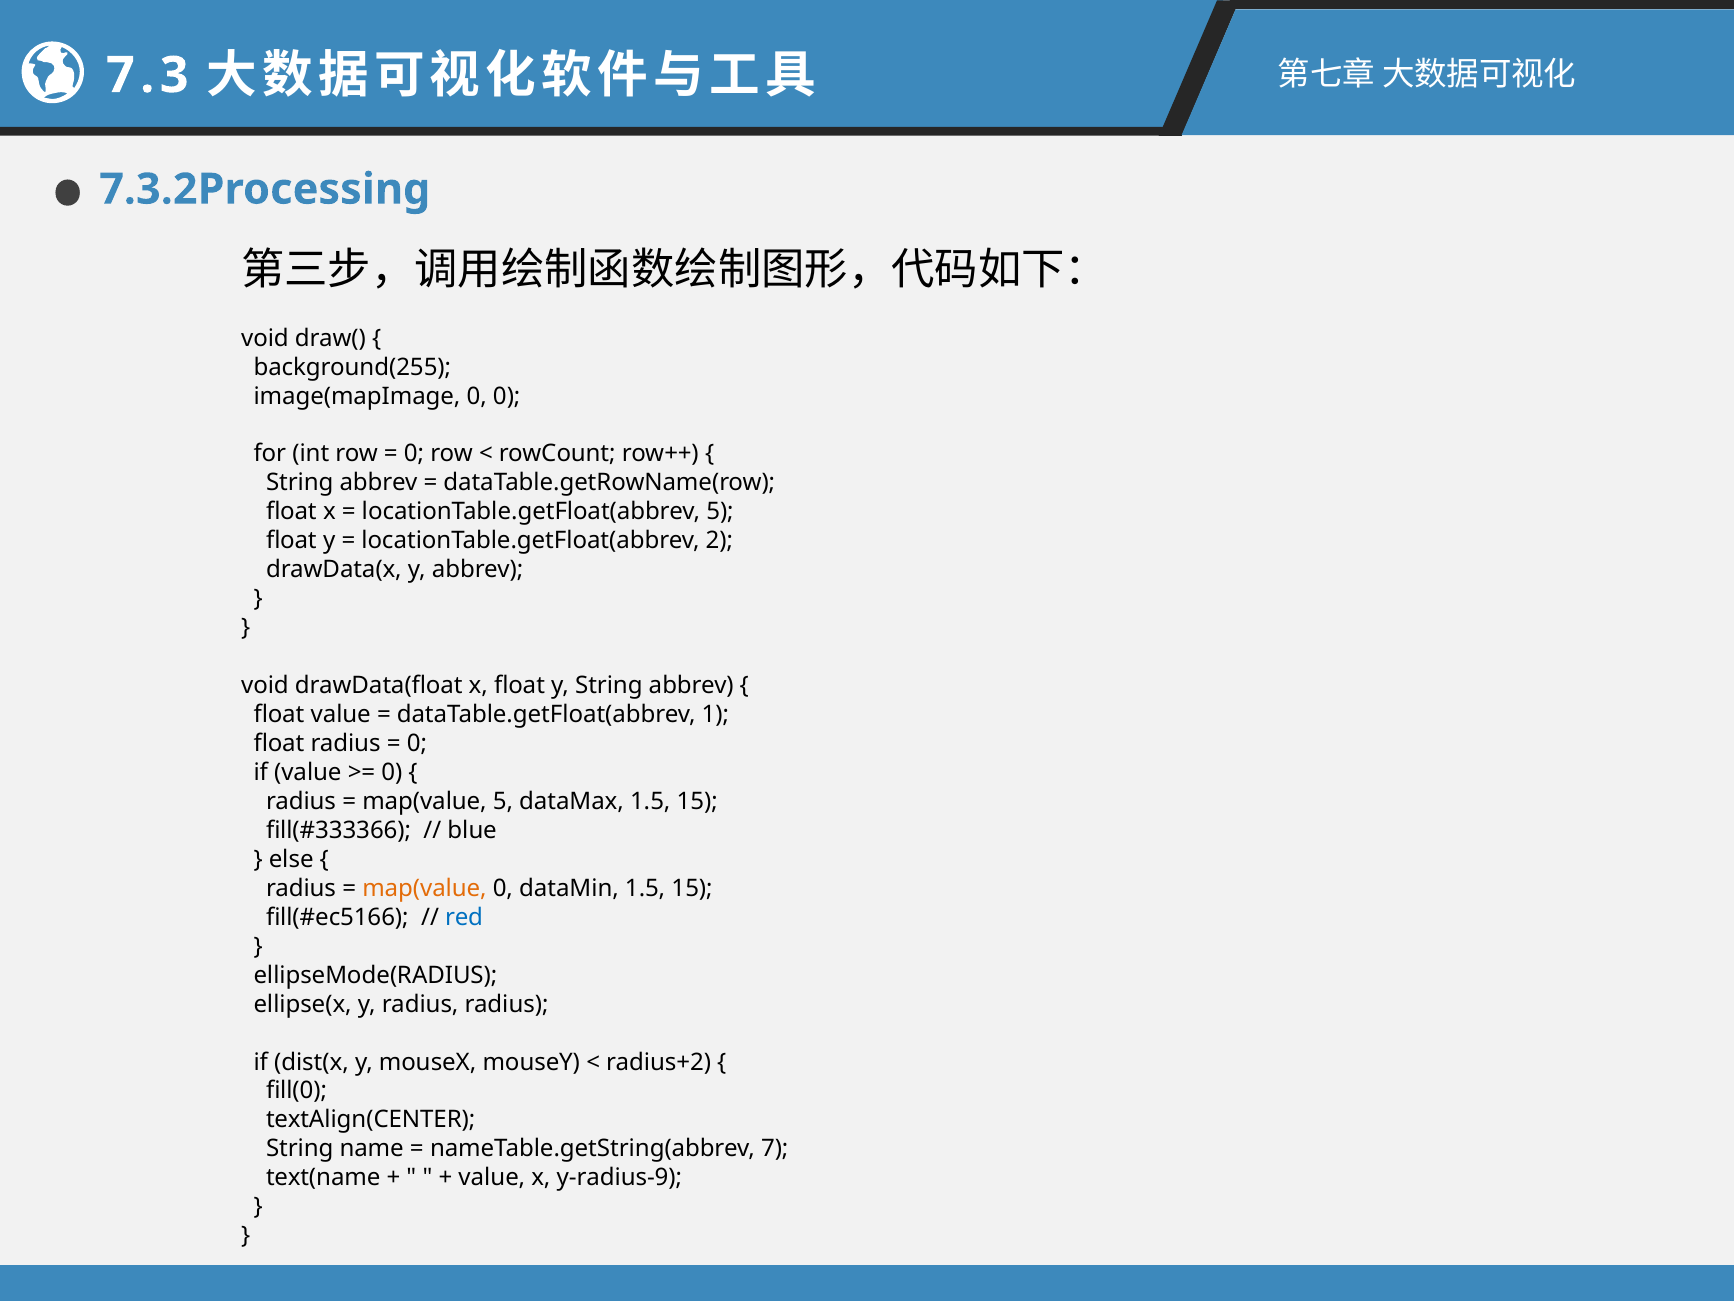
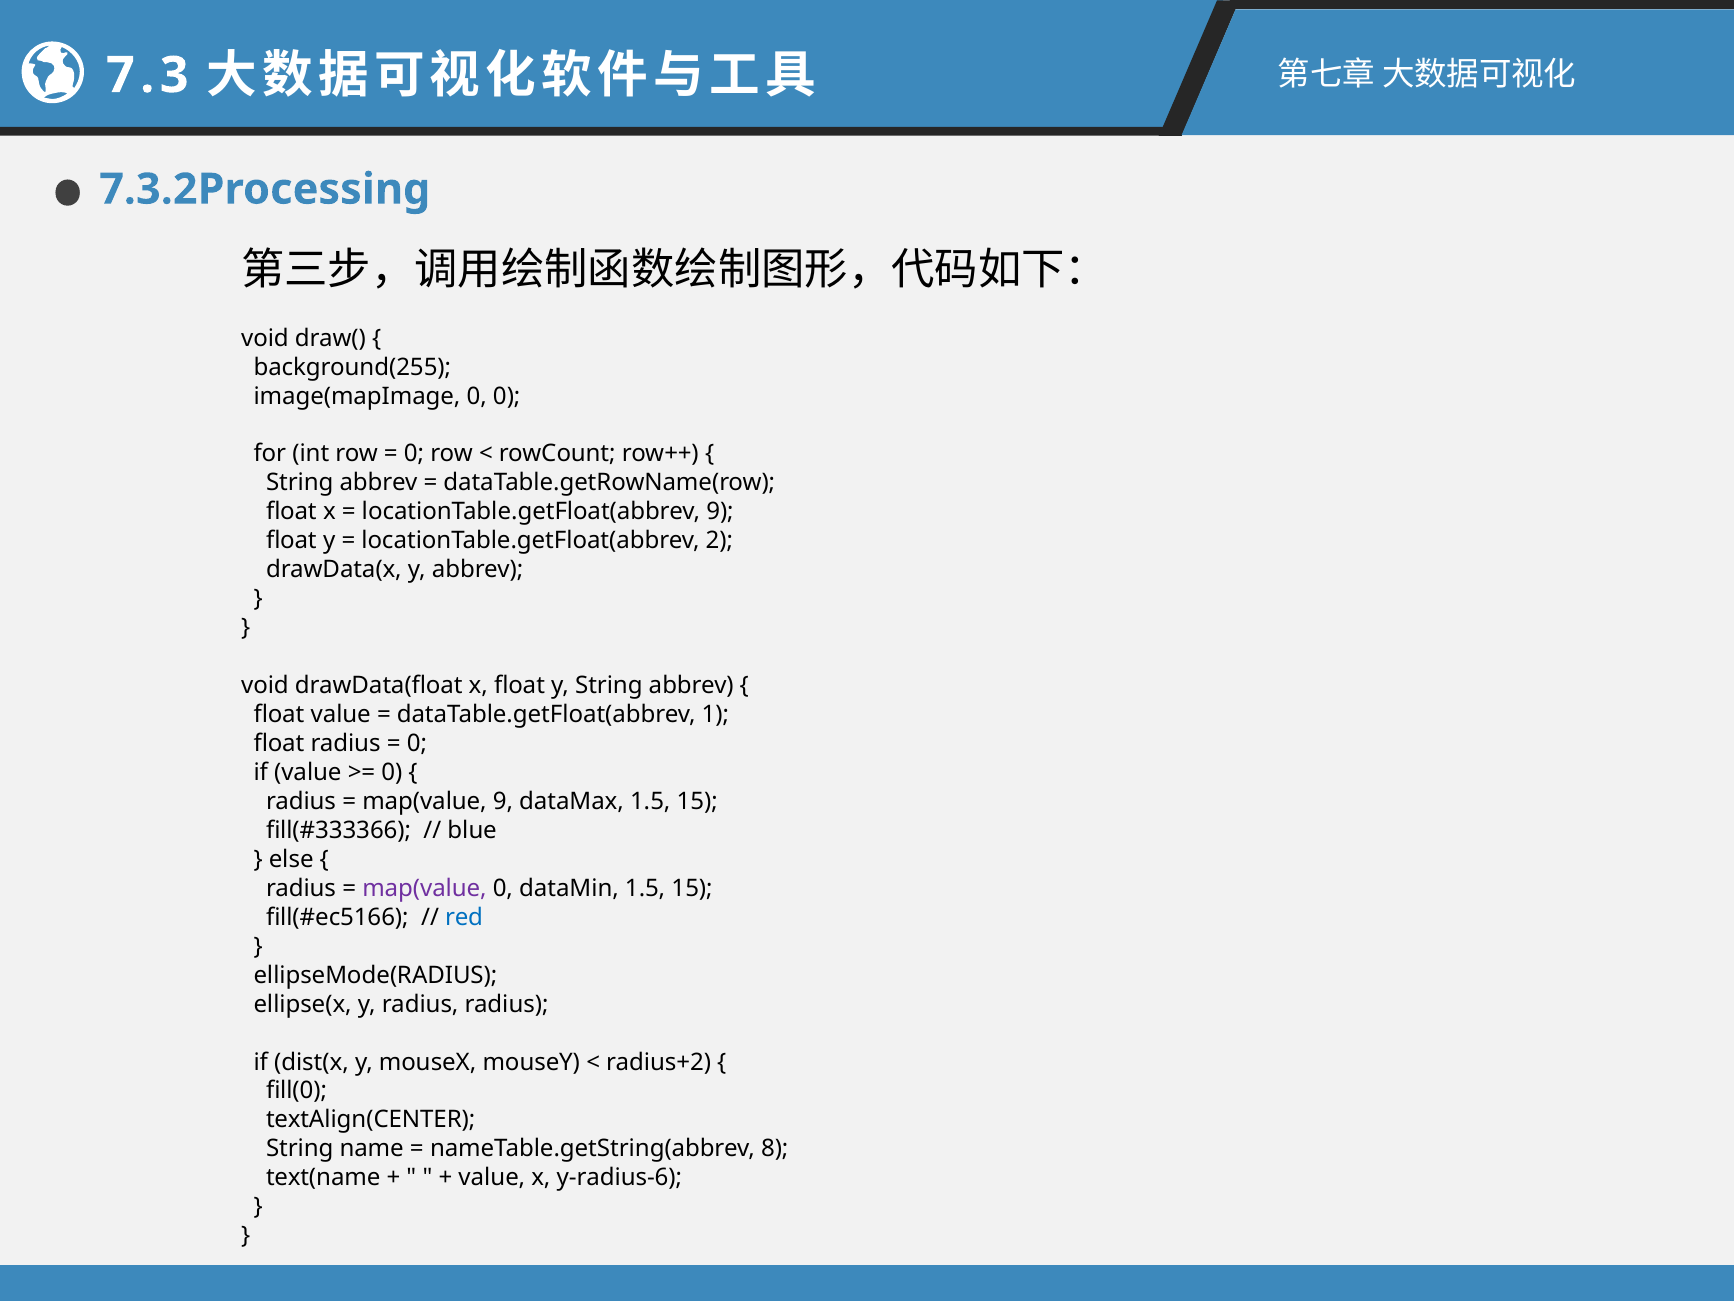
locationTable.getFloat(abbrev 5: 5 -> 9
map(value 5: 5 -> 9
map(value at (424, 888) colour: orange -> purple
7: 7 -> 8
y-radius-9: y-radius-9 -> y-radius-6
